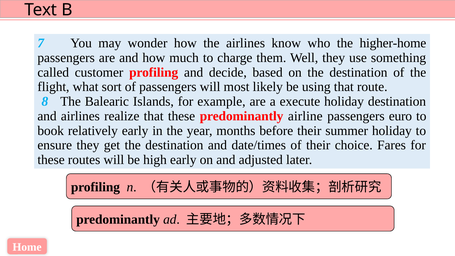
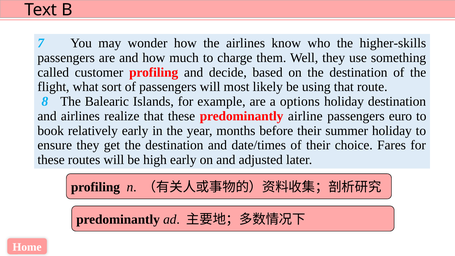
higher-home: higher-home -> higher-skills
execute: execute -> options
